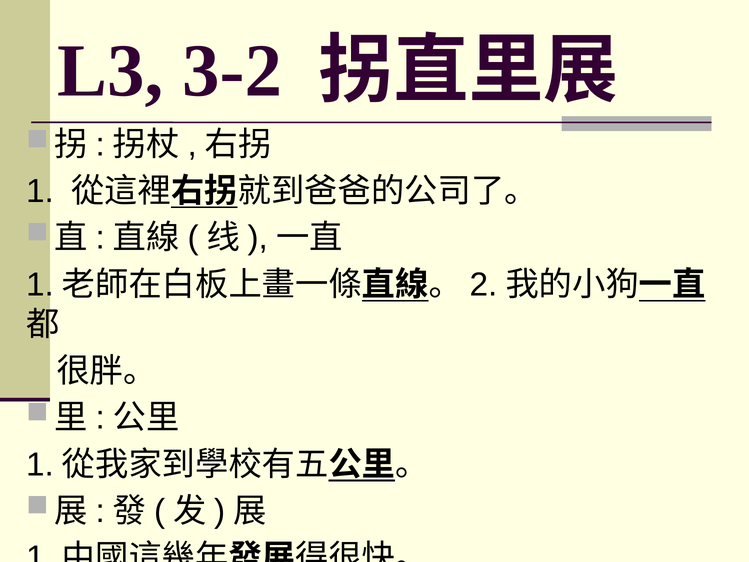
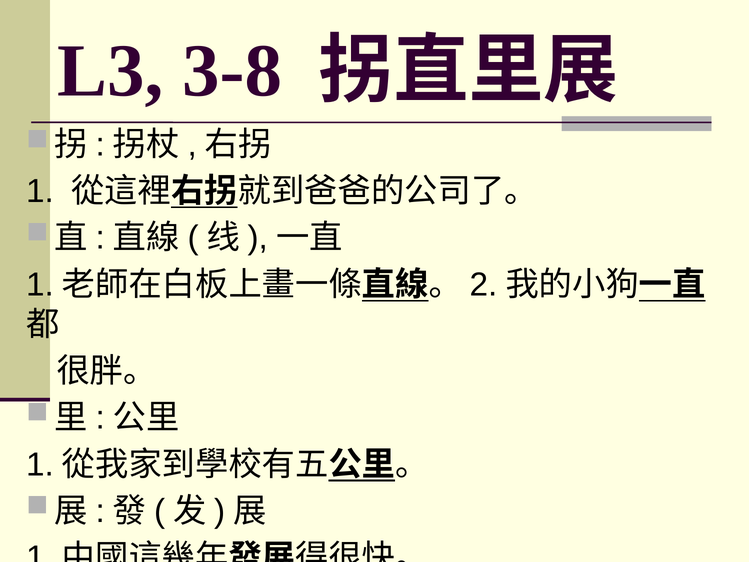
3-2: 3-2 -> 3-8
